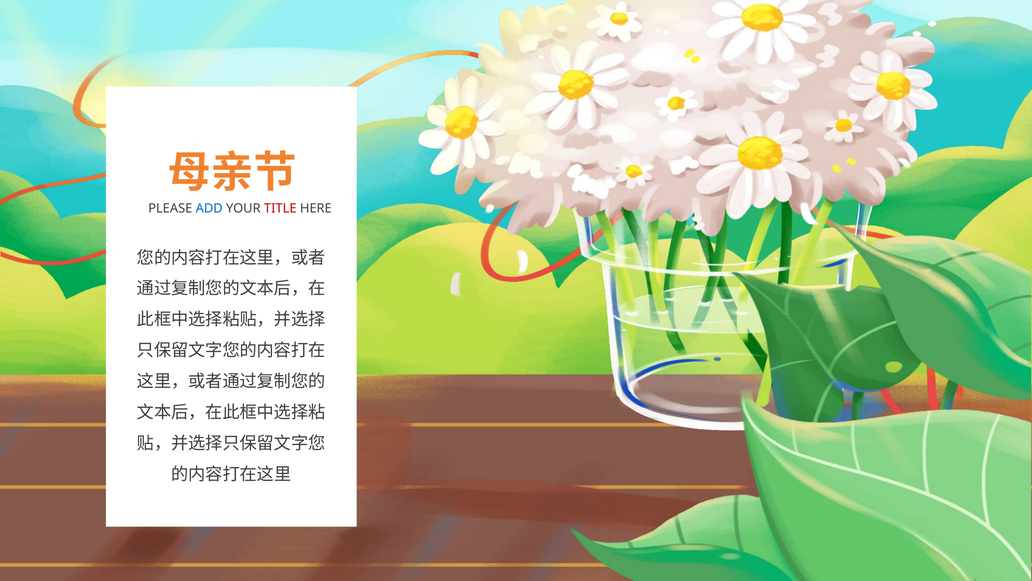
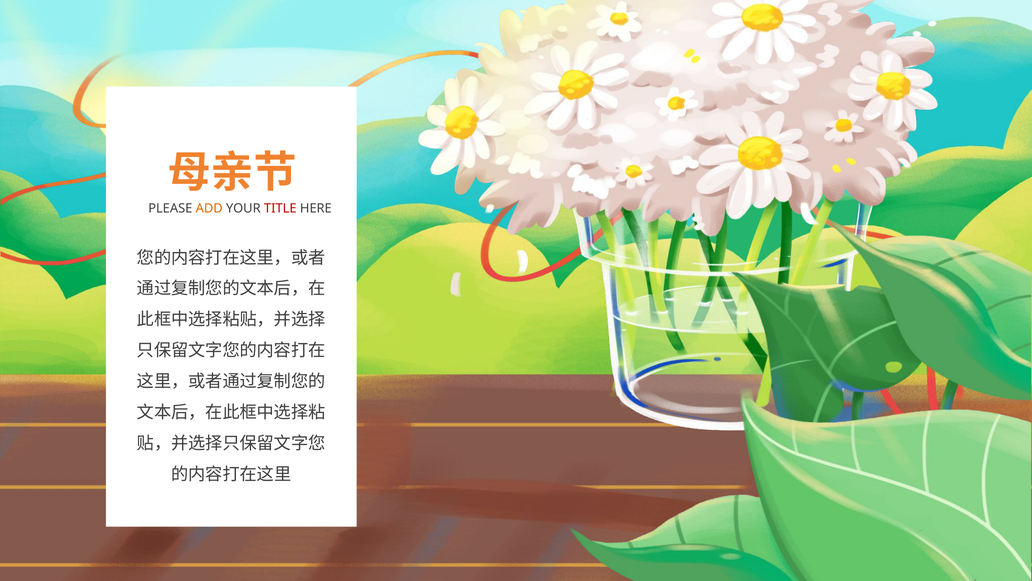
ADD colour: blue -> orange
